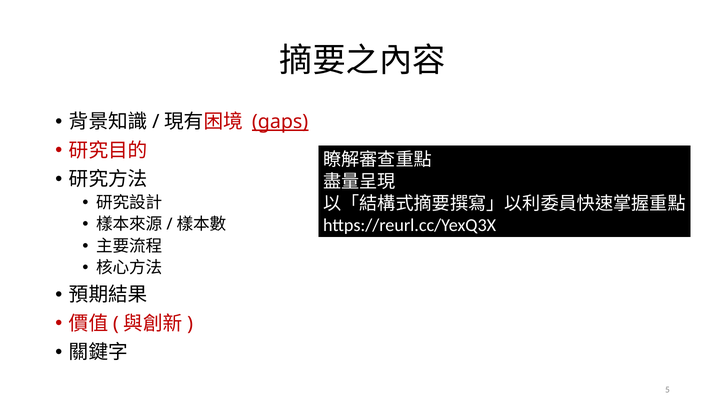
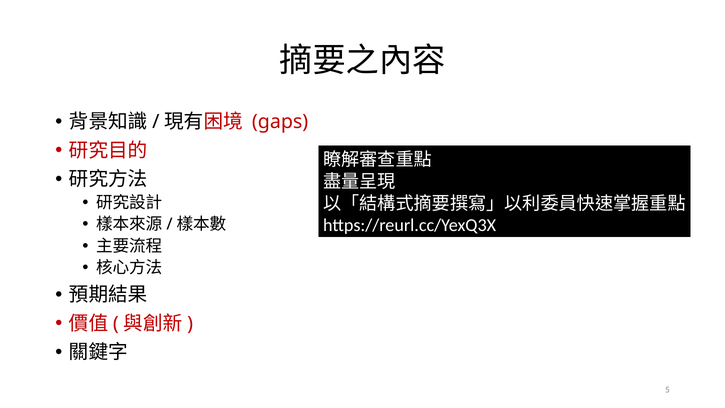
gaps underline: present -> none
